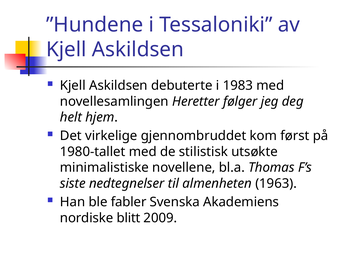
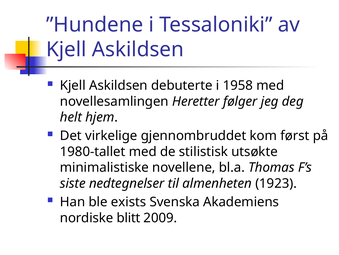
1983: 1983 -> 1958
1963: 1963 -> 1923
fabler: fabler -> exists
